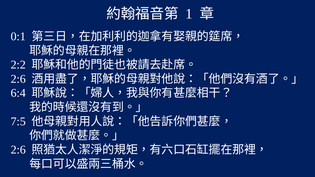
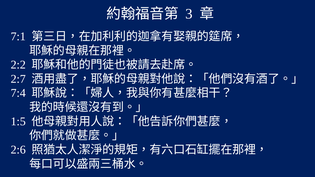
1: 1 -> 3
0:1: 0:1 -> 7:1
2:6 at (18, 79): 2:6 -> 2:7
6:4: 6:4 -> 7:4
7:5: 7:5 -> 1:5
